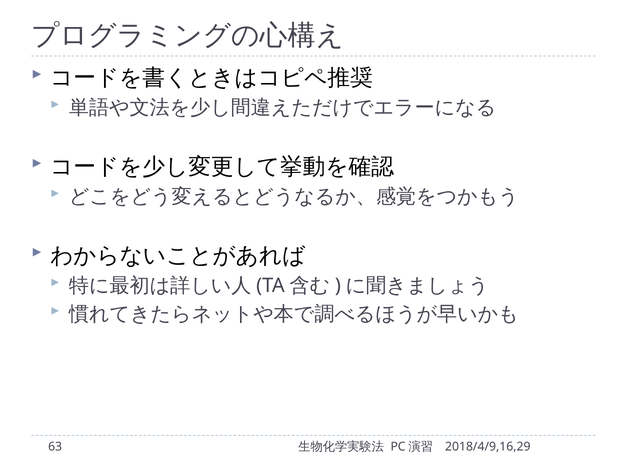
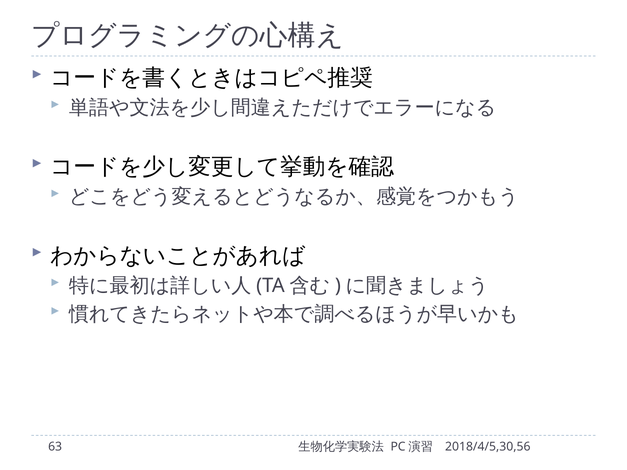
2018/4/9,16,29: 2018/4/9,16,29 -> 2018/4/5,30,56
